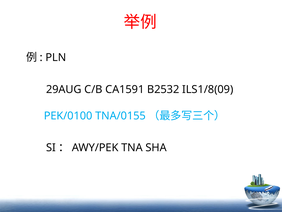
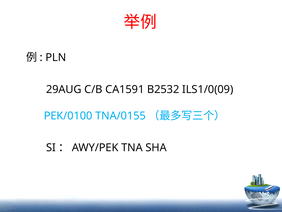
ILS1/8(09: ILS1/8(09 -> ILS1/0(09
